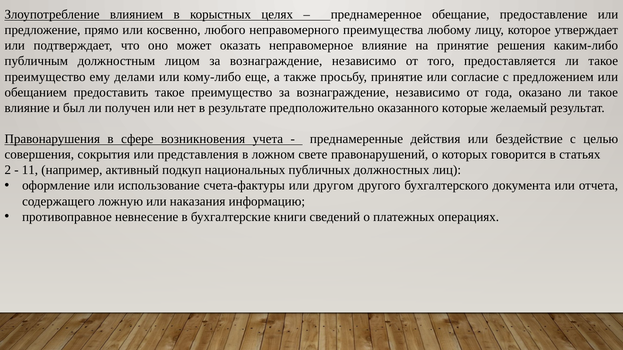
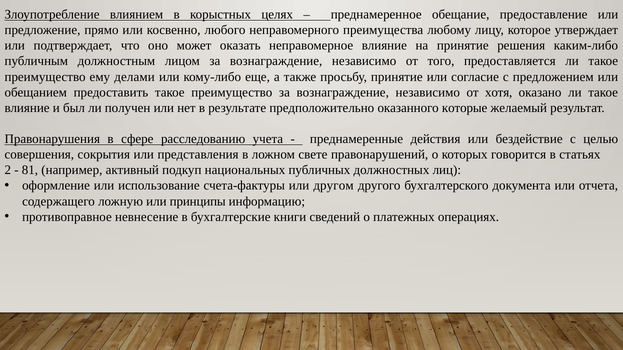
года: года -> хотя
возникновения: возникновения -> расследованию
11: 11 -> 81
наказания: наказания -> принципы
